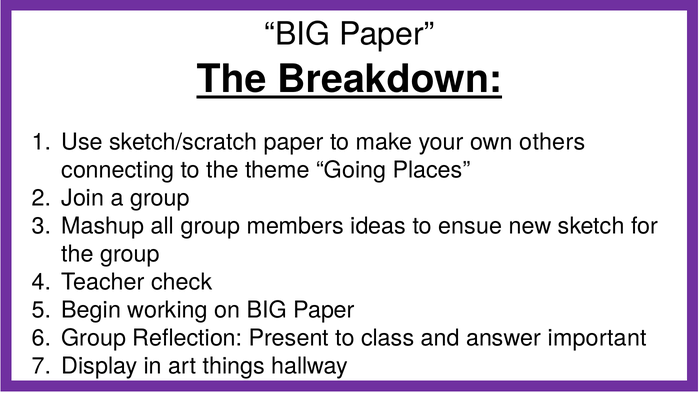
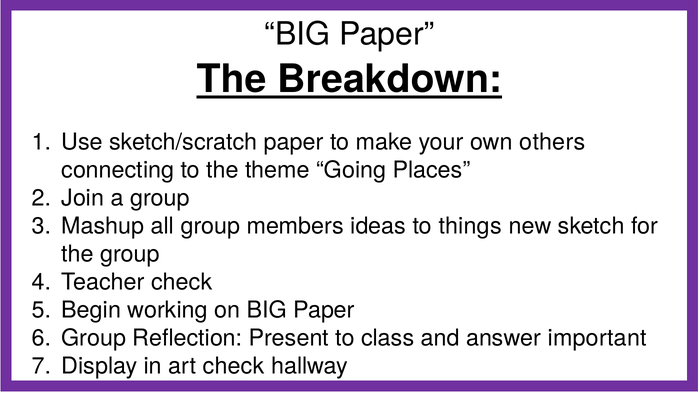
ensue: ensue -> things
art things: things -> check
